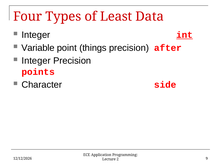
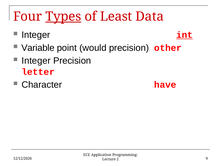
Types underline: none -> present
things: things -> would
after: after -> other
points: points -> letter
side: side -> have
